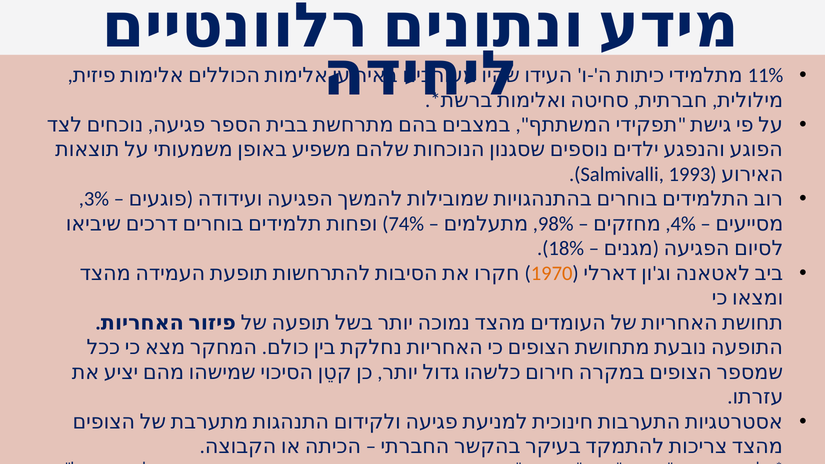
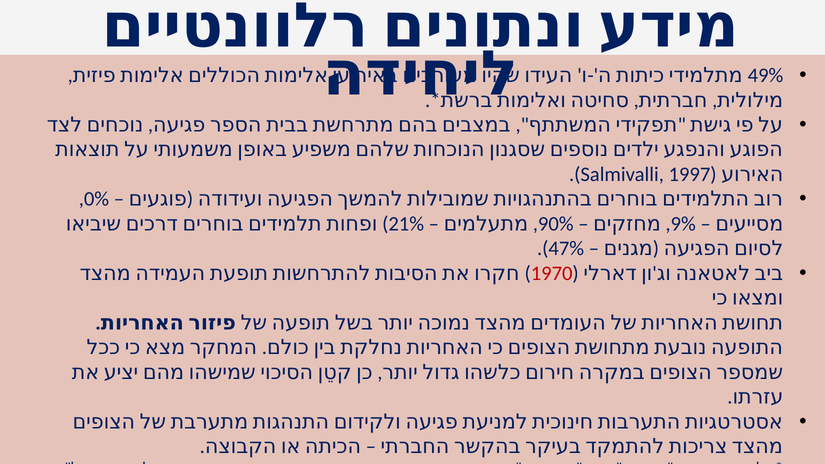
11%: 11% -> 49%
1993: 1993 -> 1997
3%: 3% -> 0%
74%: 74% -> 21%
98%: 98% -> 90%
4%: 4% -> 9%
18%: 18% -> 47%
1970 colour: orange -> red
